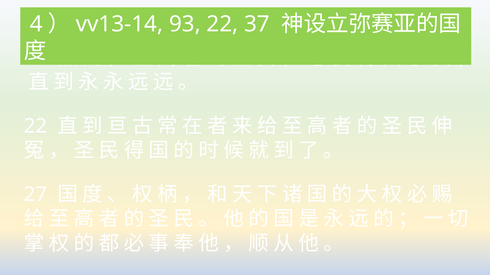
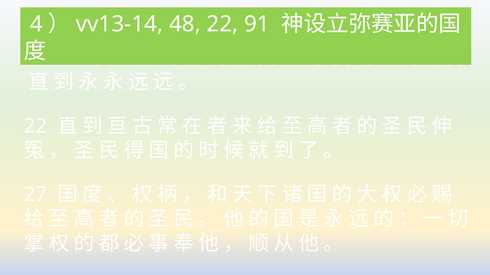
93: 93 -> 48
37: 37 -> 91
